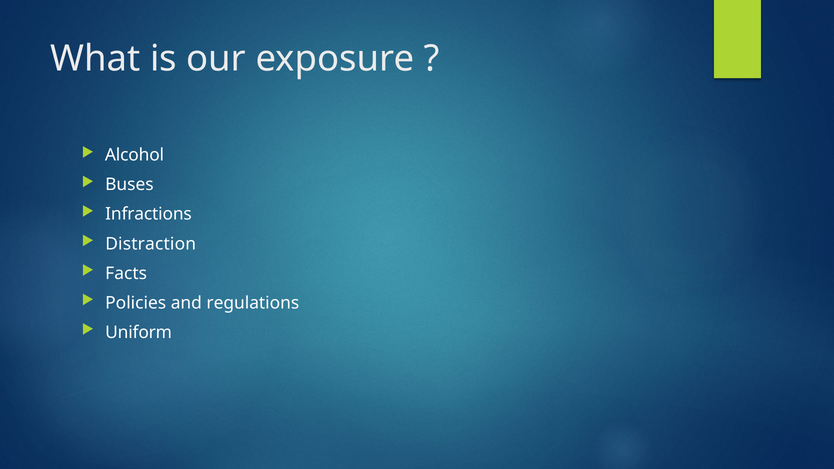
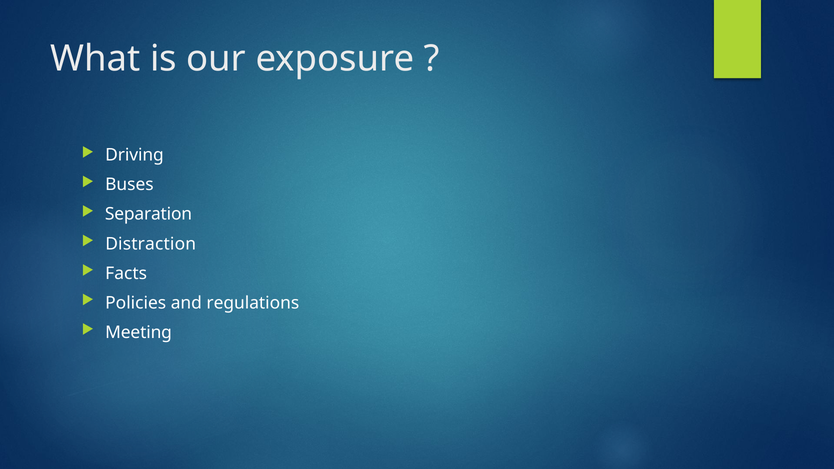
Alcohol: Alcohol -> Driving
Infractions: Infractions -> Separation
Uniform: Uniform -> Meeting
